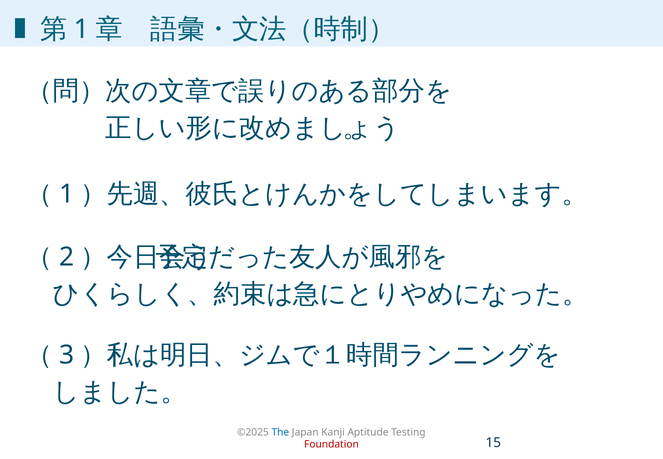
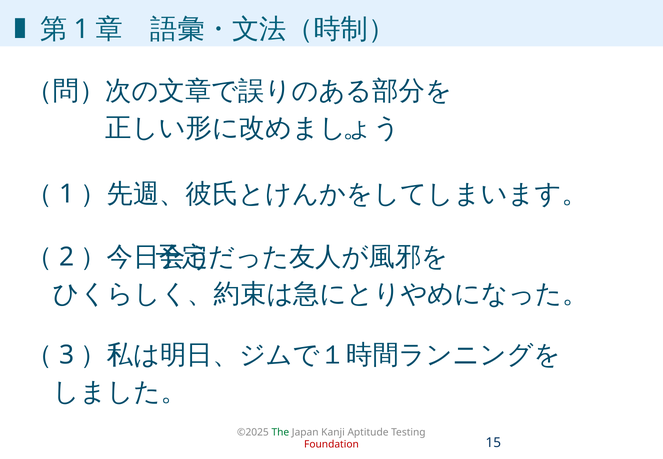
The colour: blue -> green
